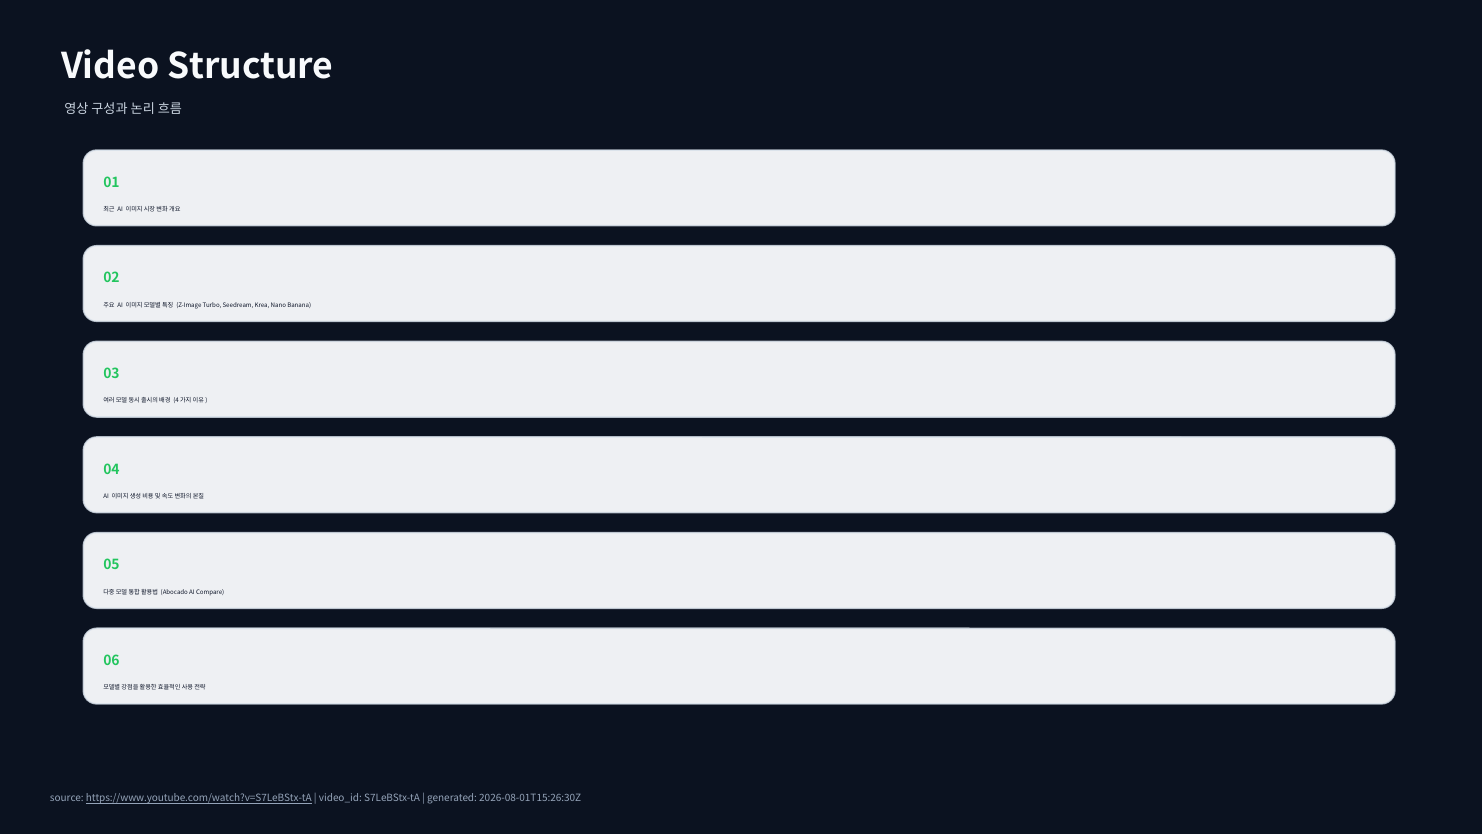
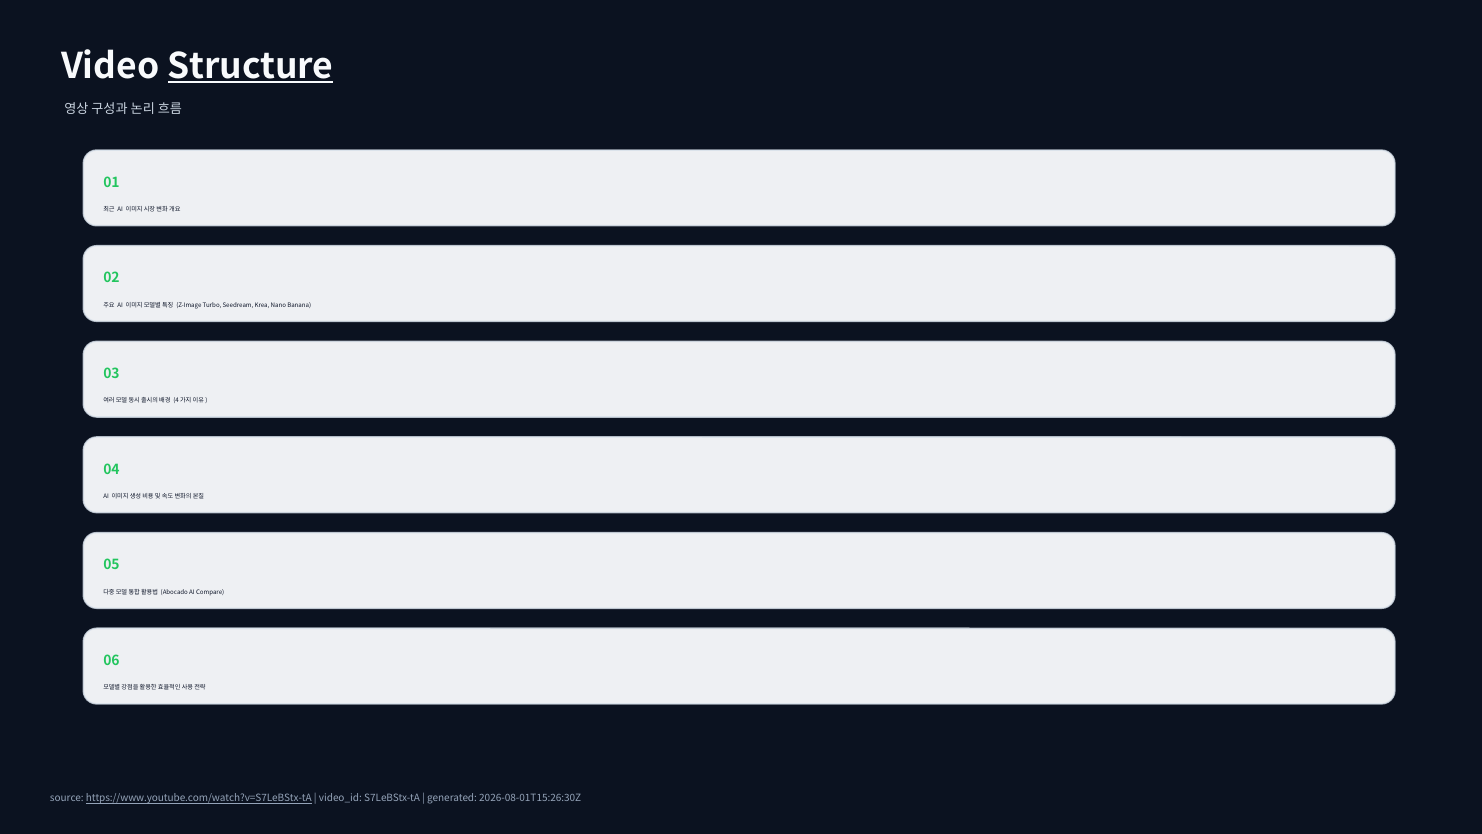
Structure underline: none -> present
